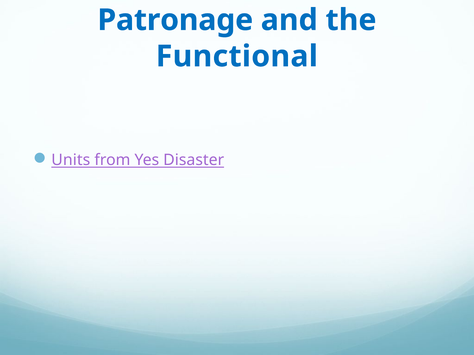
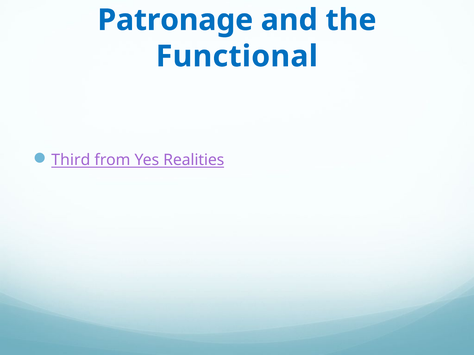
Units: Units -> Third
Disaster: Disaster -> Realities
